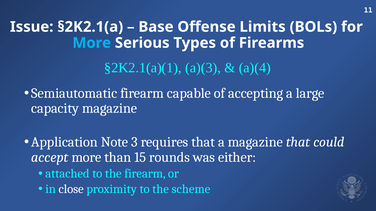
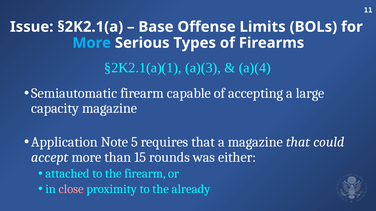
3: 3 -> 5
close colour: white -> pink
scheme: scheme -> already
